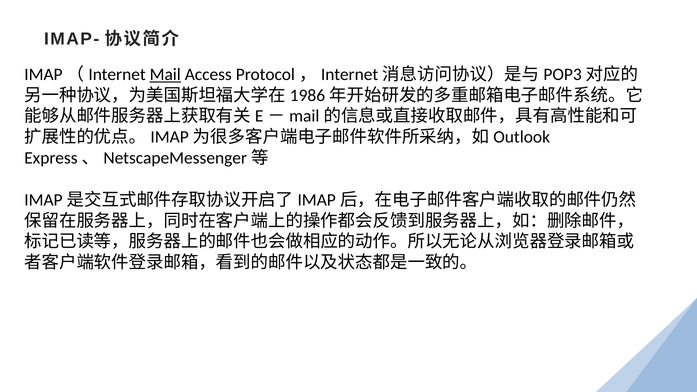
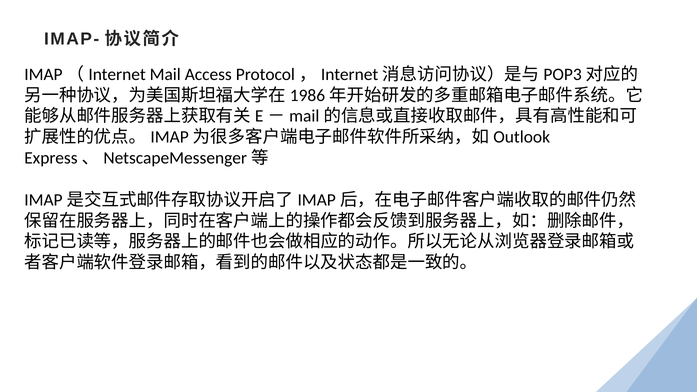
Mail underline: present -> none
